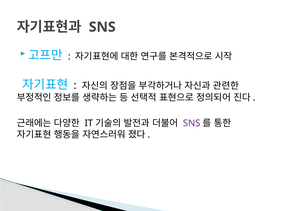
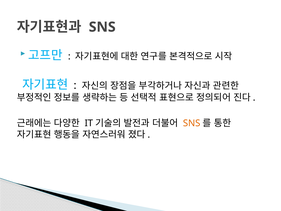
SNS at (192, 123) colour: purple -> orange
